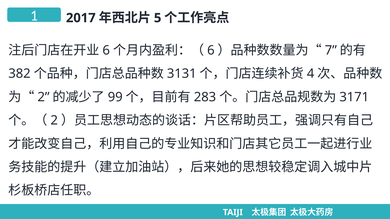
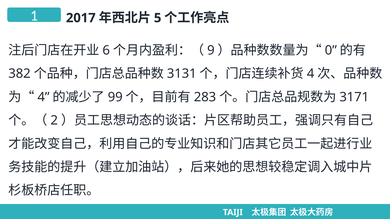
6 at (211, 50): 6 -> 9
7: 7 -> 0
2 at (44, 97): 2 -> 4
